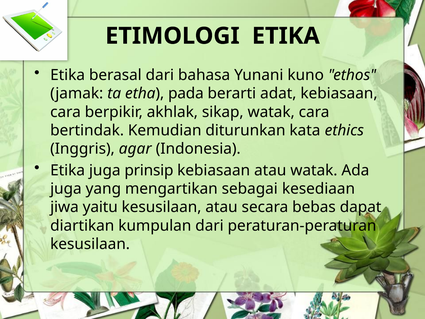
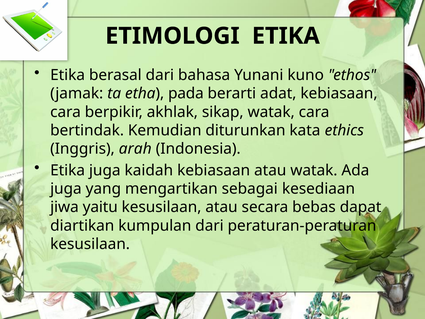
agar: agar -> arah
prinsip: prinsip -> kaidah
